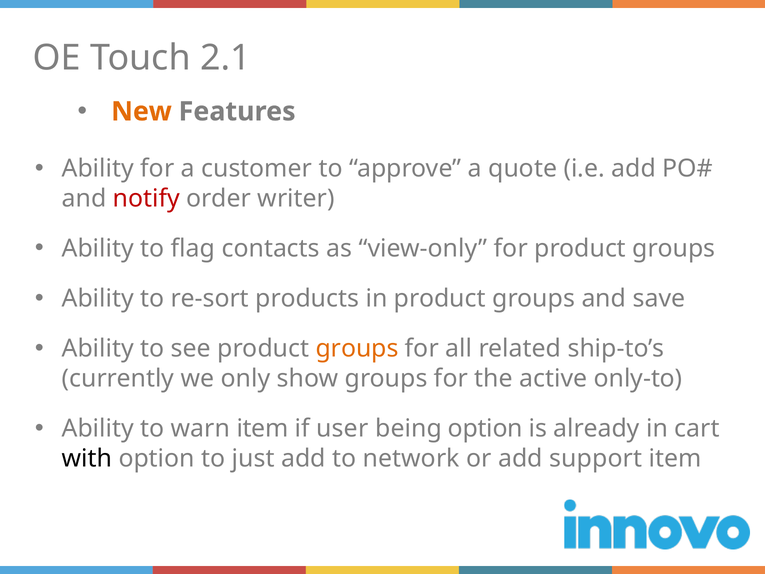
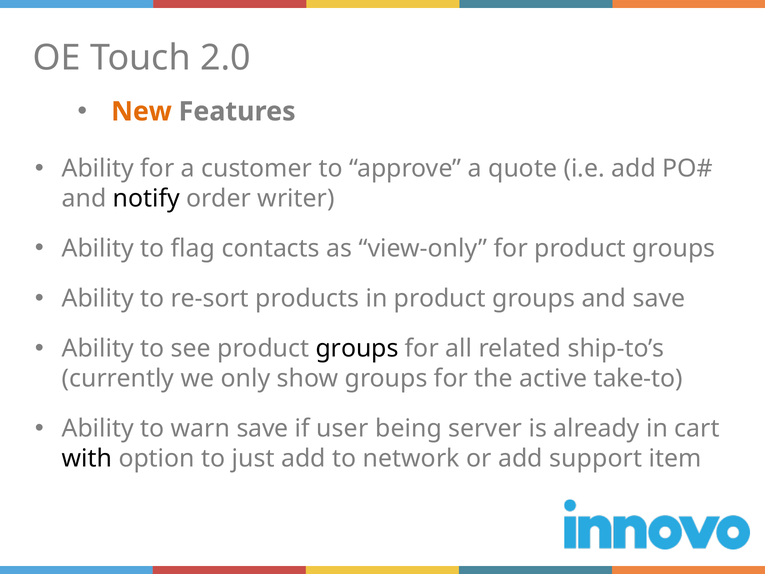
2.1: 2.1 -> 2.0
notify colour: red -> black
groups at (357, 349) colour: orange -> black
only-to: only-to -> take-to
warn item: item -> save
being option: option -> server
